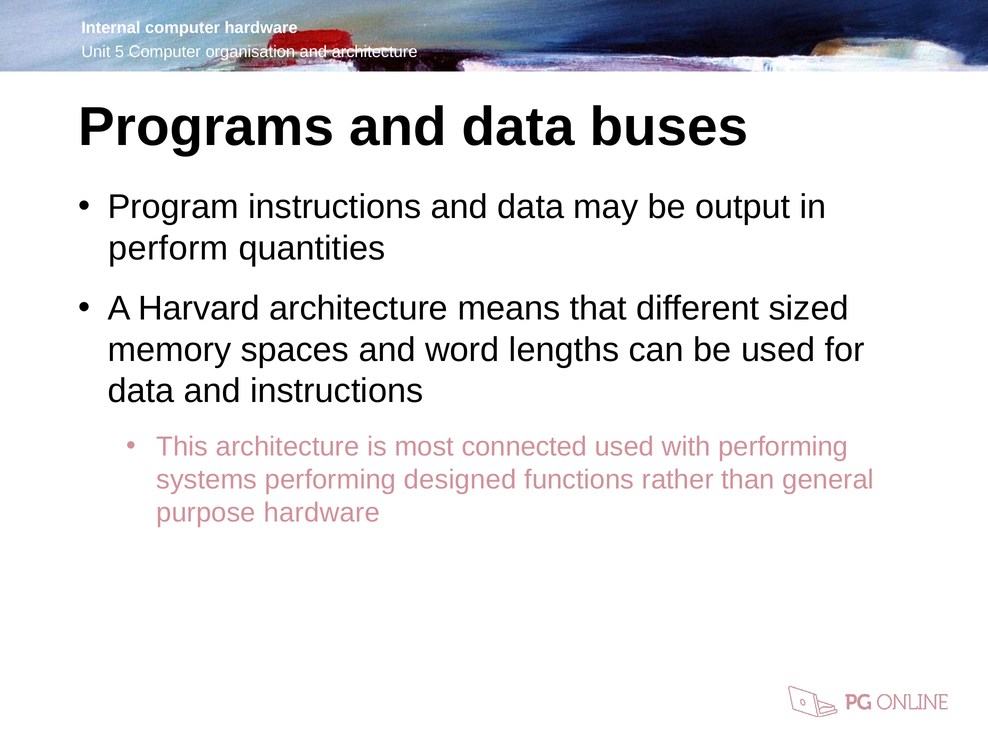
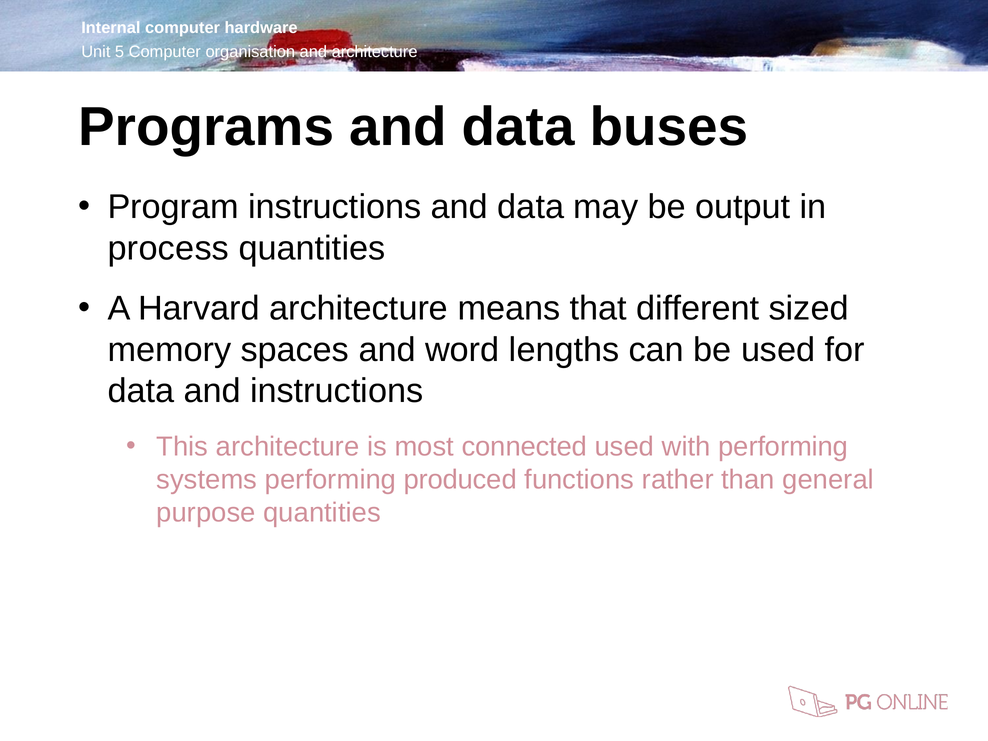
perform: perform -> process
designed: designed -> produced
purpose hardware: hardware -> quantities
